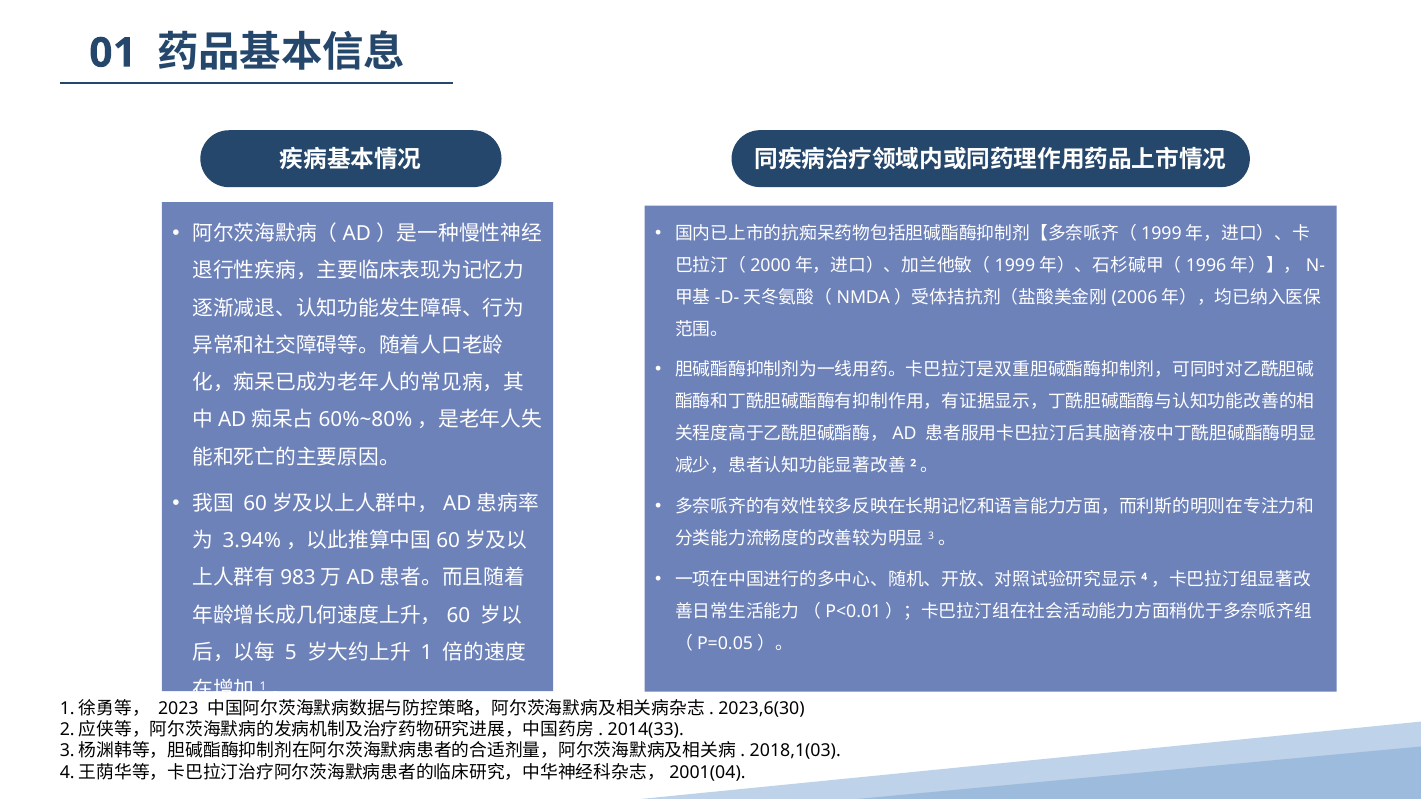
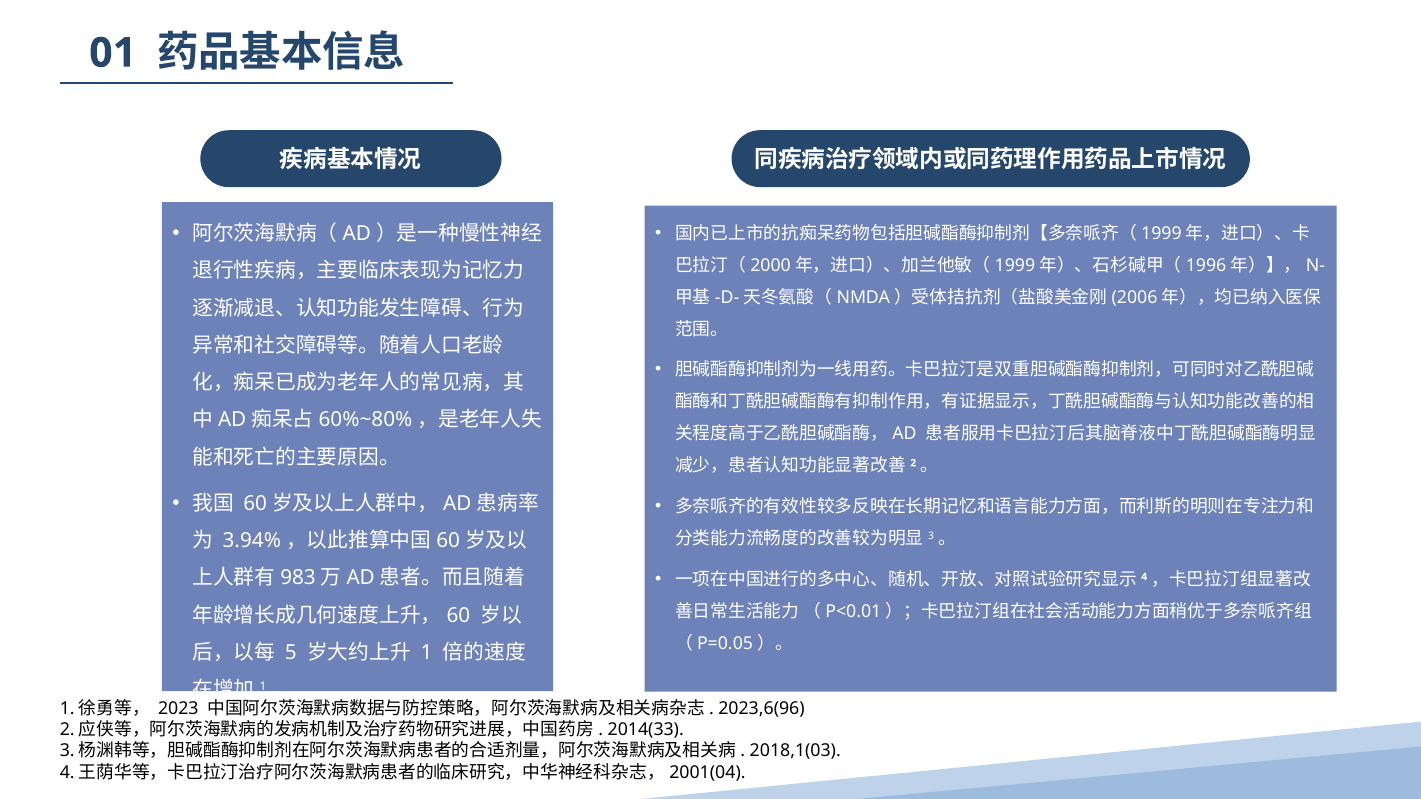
2023,6(30: 2023,6(30 -> 2023,6(96
